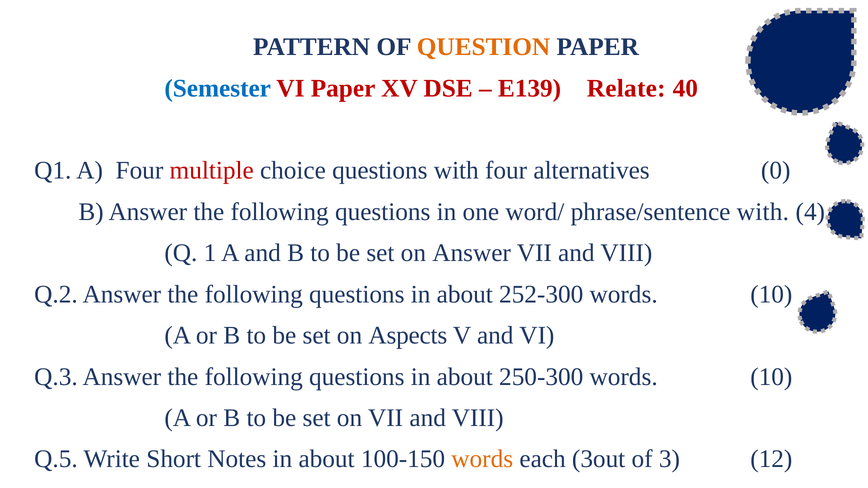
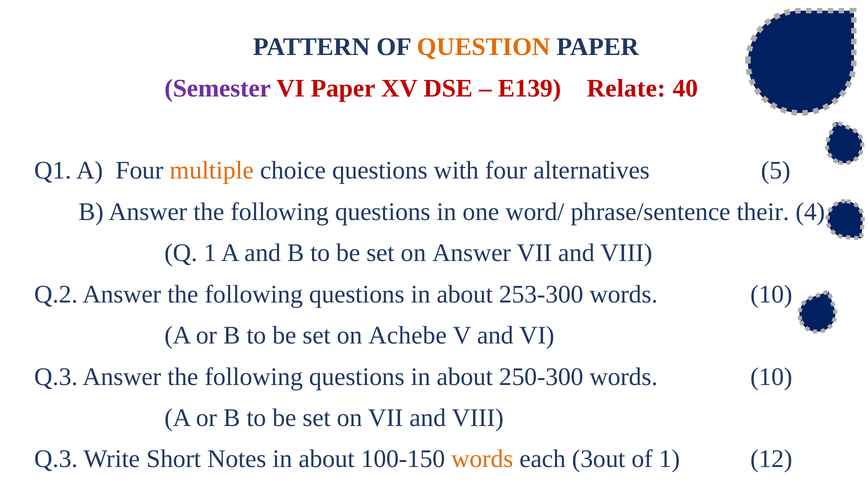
Semester colour: blue -> purple
multiple colour: red -> orange
0: 0 -> 5
phrase/sentence with: with -> their
252-300: 252-300 -> 253-300
Aspects: Aspects -> Achebe
Q.5 at (56, 459): Q.5 -> Q.3
of 3: 3 -> 1
